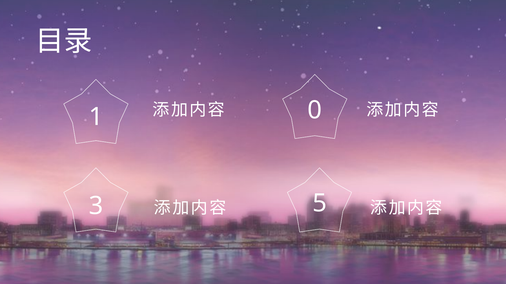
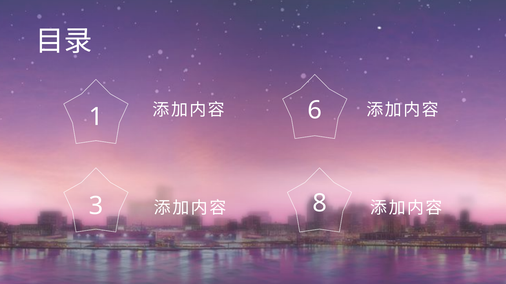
0: 0 -> 6
5: 5 -> 8
